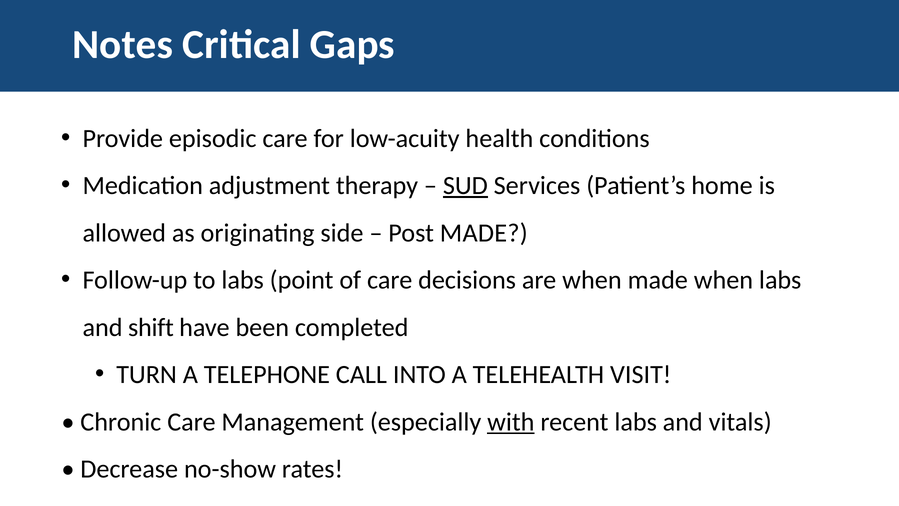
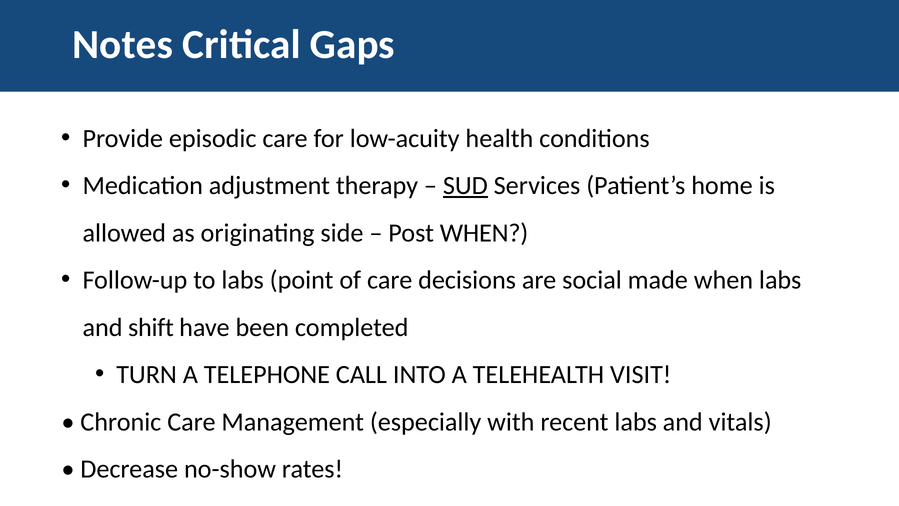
Post MADE: MADE -> WHEN
are when: when -> social
with underline: present -> none
